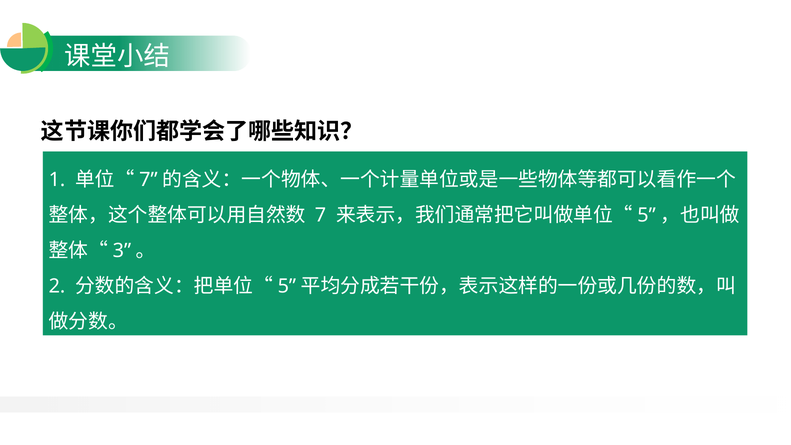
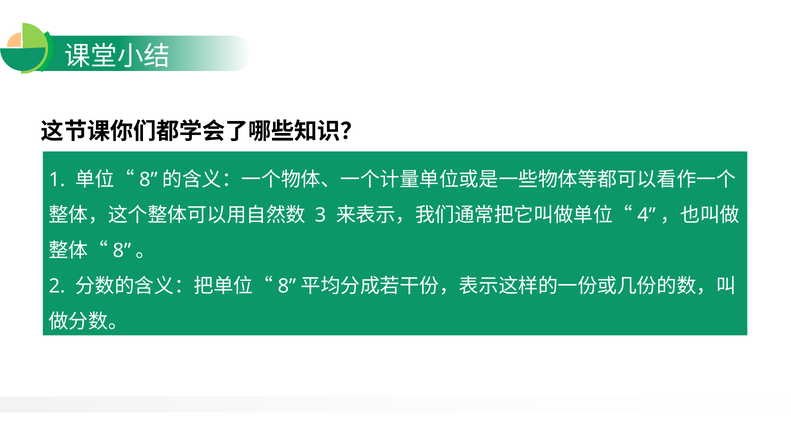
7 at (148, 179): 7 -> 8
7 at (320, 215): 7 -> 3
5 at (647, 215): 5 -> 4
3 at (122, 251): 3 -> 8
5 at (287, 286): 5 -> 8
